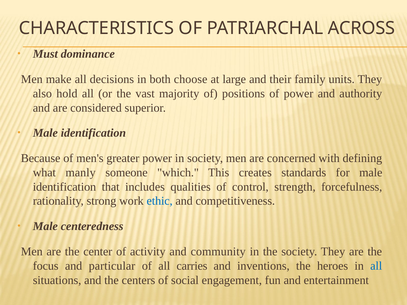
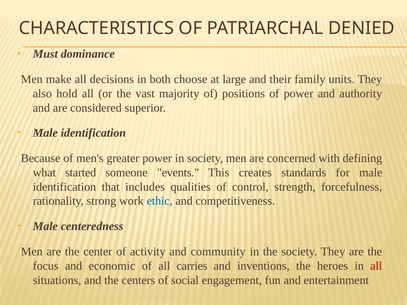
ACROSS: ACROSS -> DENIED
manly: manly -> started
which: which -> events
particular: particular -> economic
all at (376, 266) colour: blue -> red
